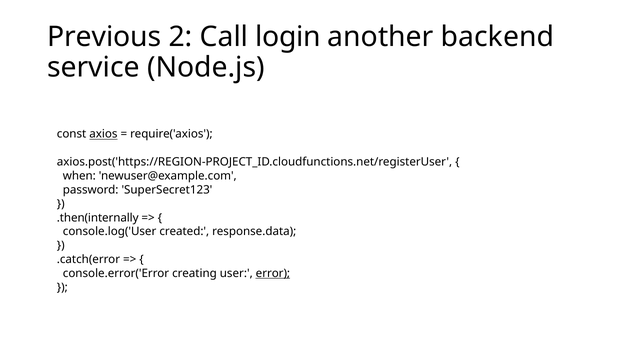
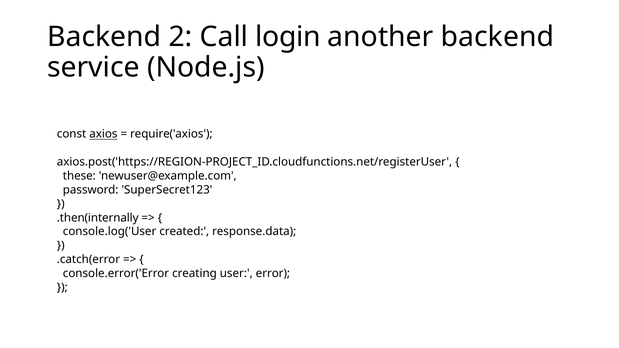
Previous at (104, 37): Previous -> Backend
when: when -> these
error underline: present -> none
